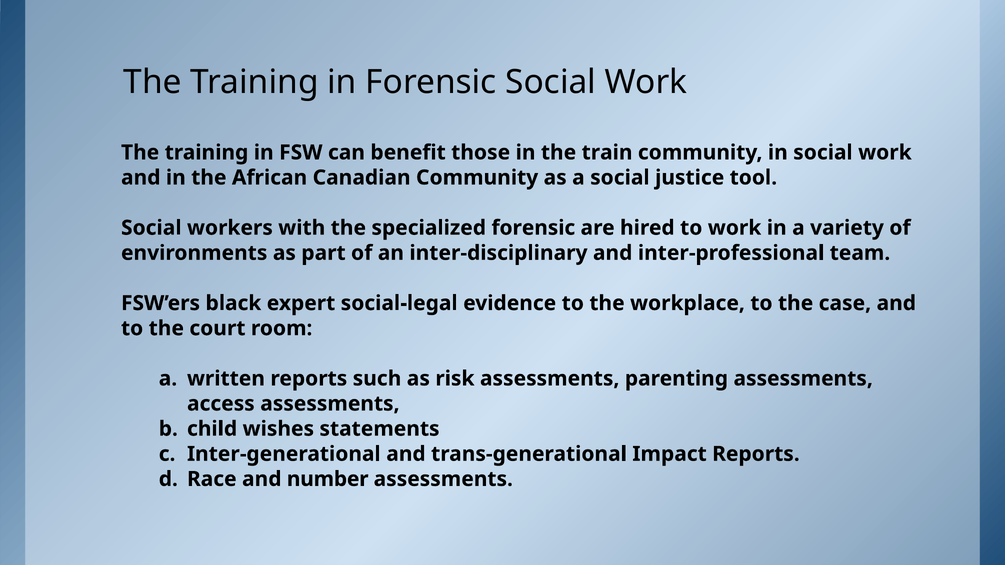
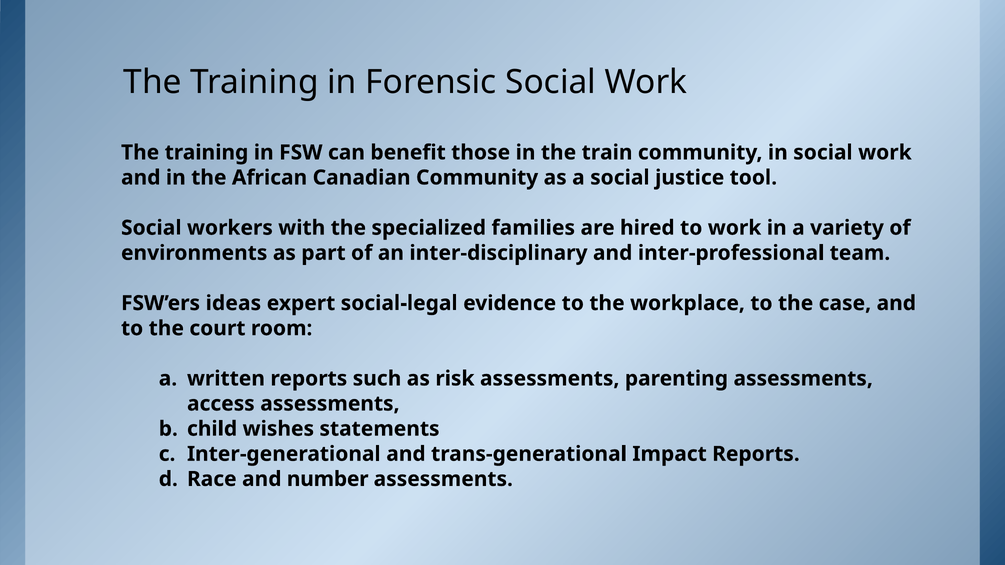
specialized forensic: forensic -> families
black: black -> ideas
